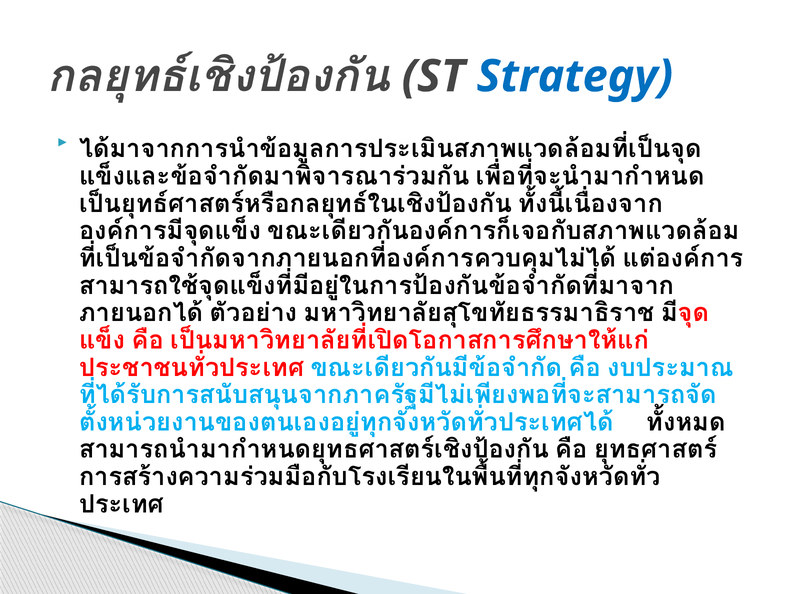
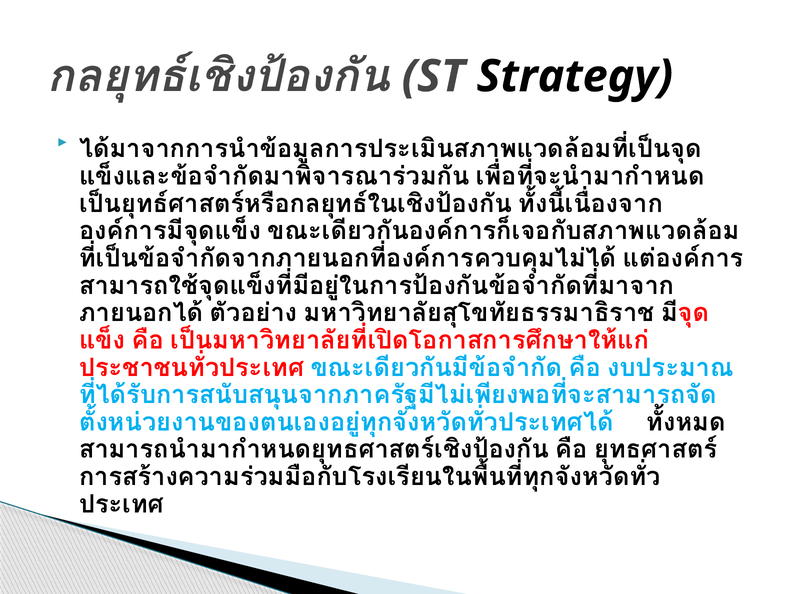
Strategy colour: blue -> black
